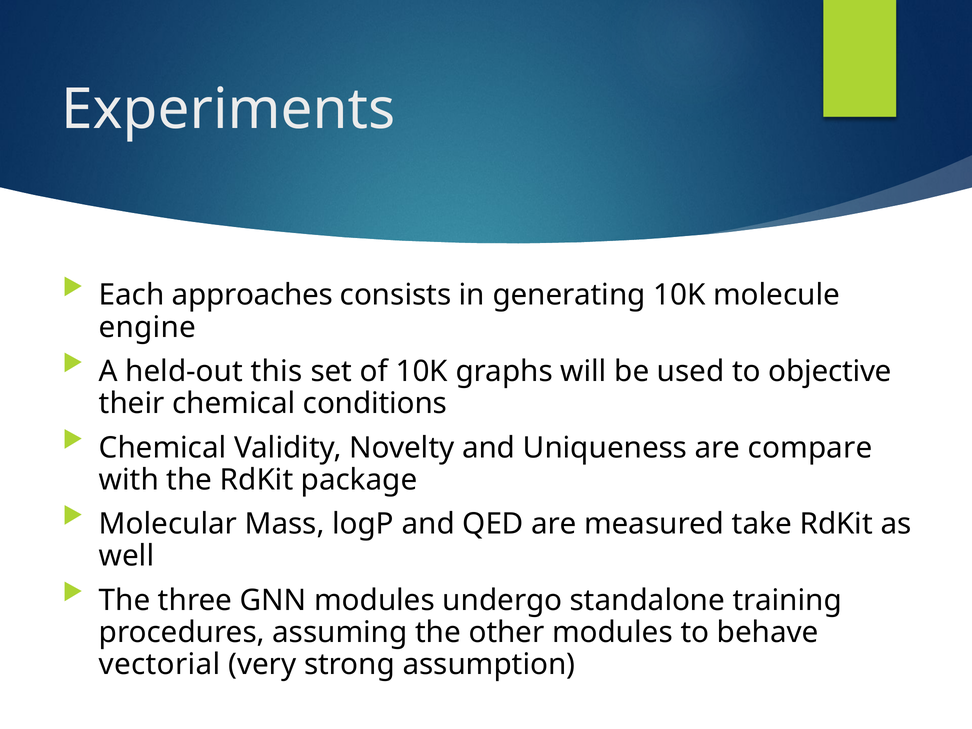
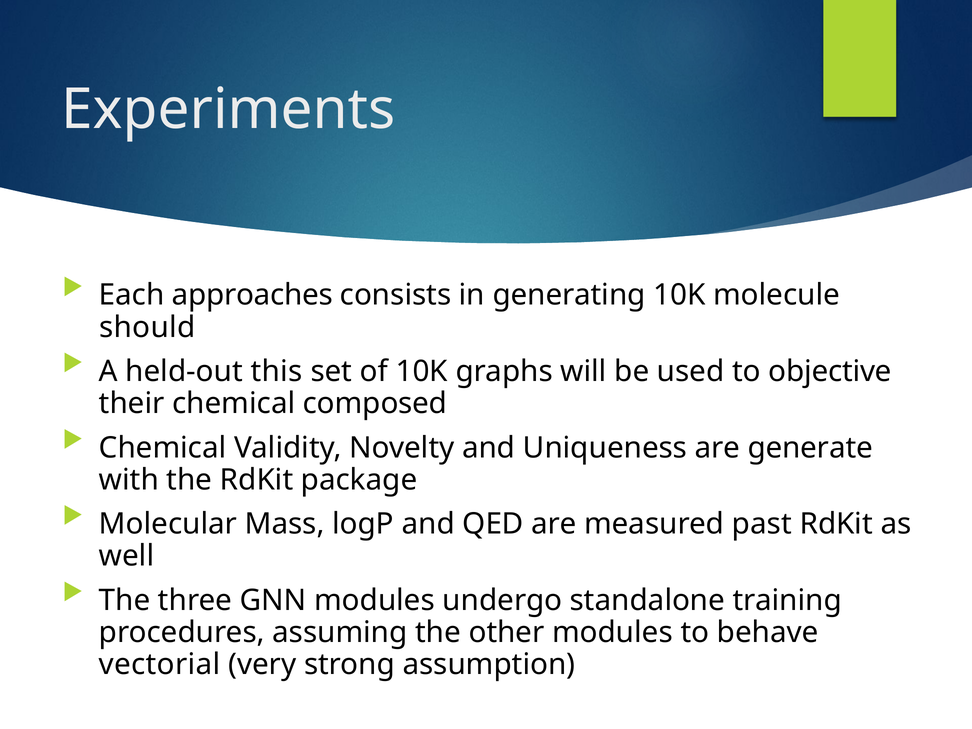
engine: engine -> should
conditions: conditions -> composed
compare: compare -> generate
take: take -> past
